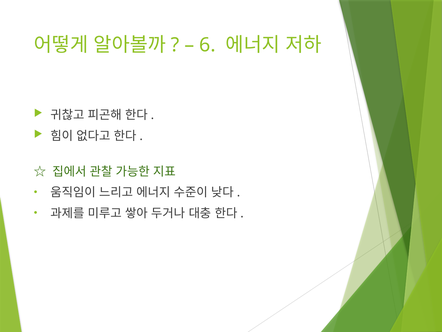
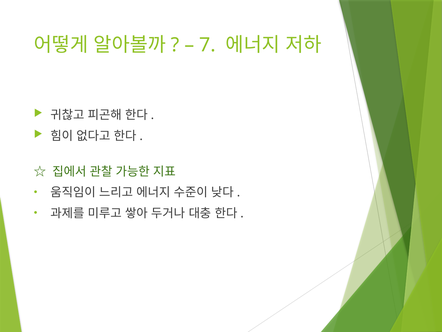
6: 6 -> 7
